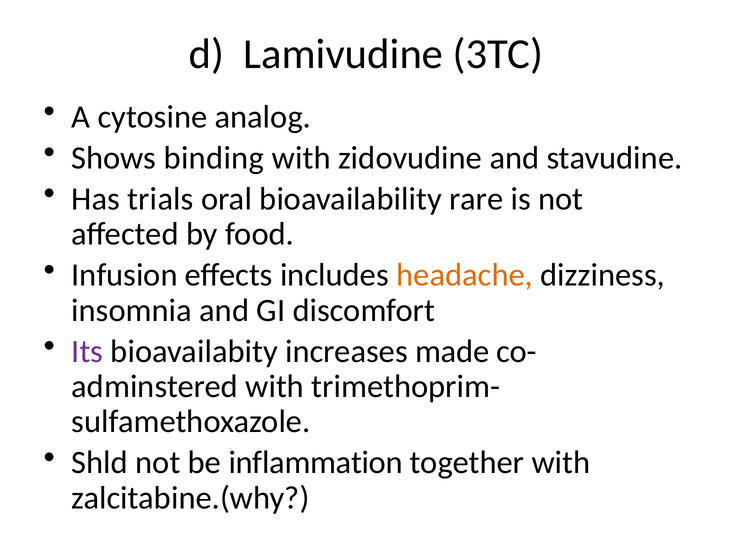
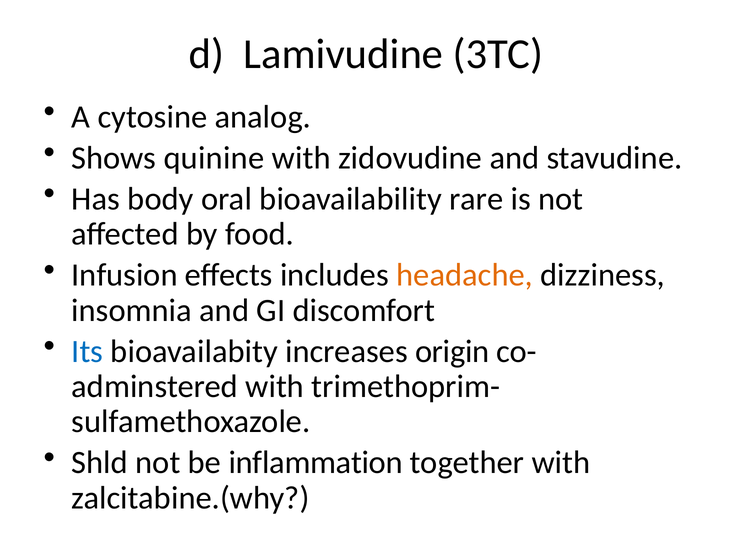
binding: binding -> quinine
trials: trials -> body
Its colour: purple -> blue
made: made -> origin
